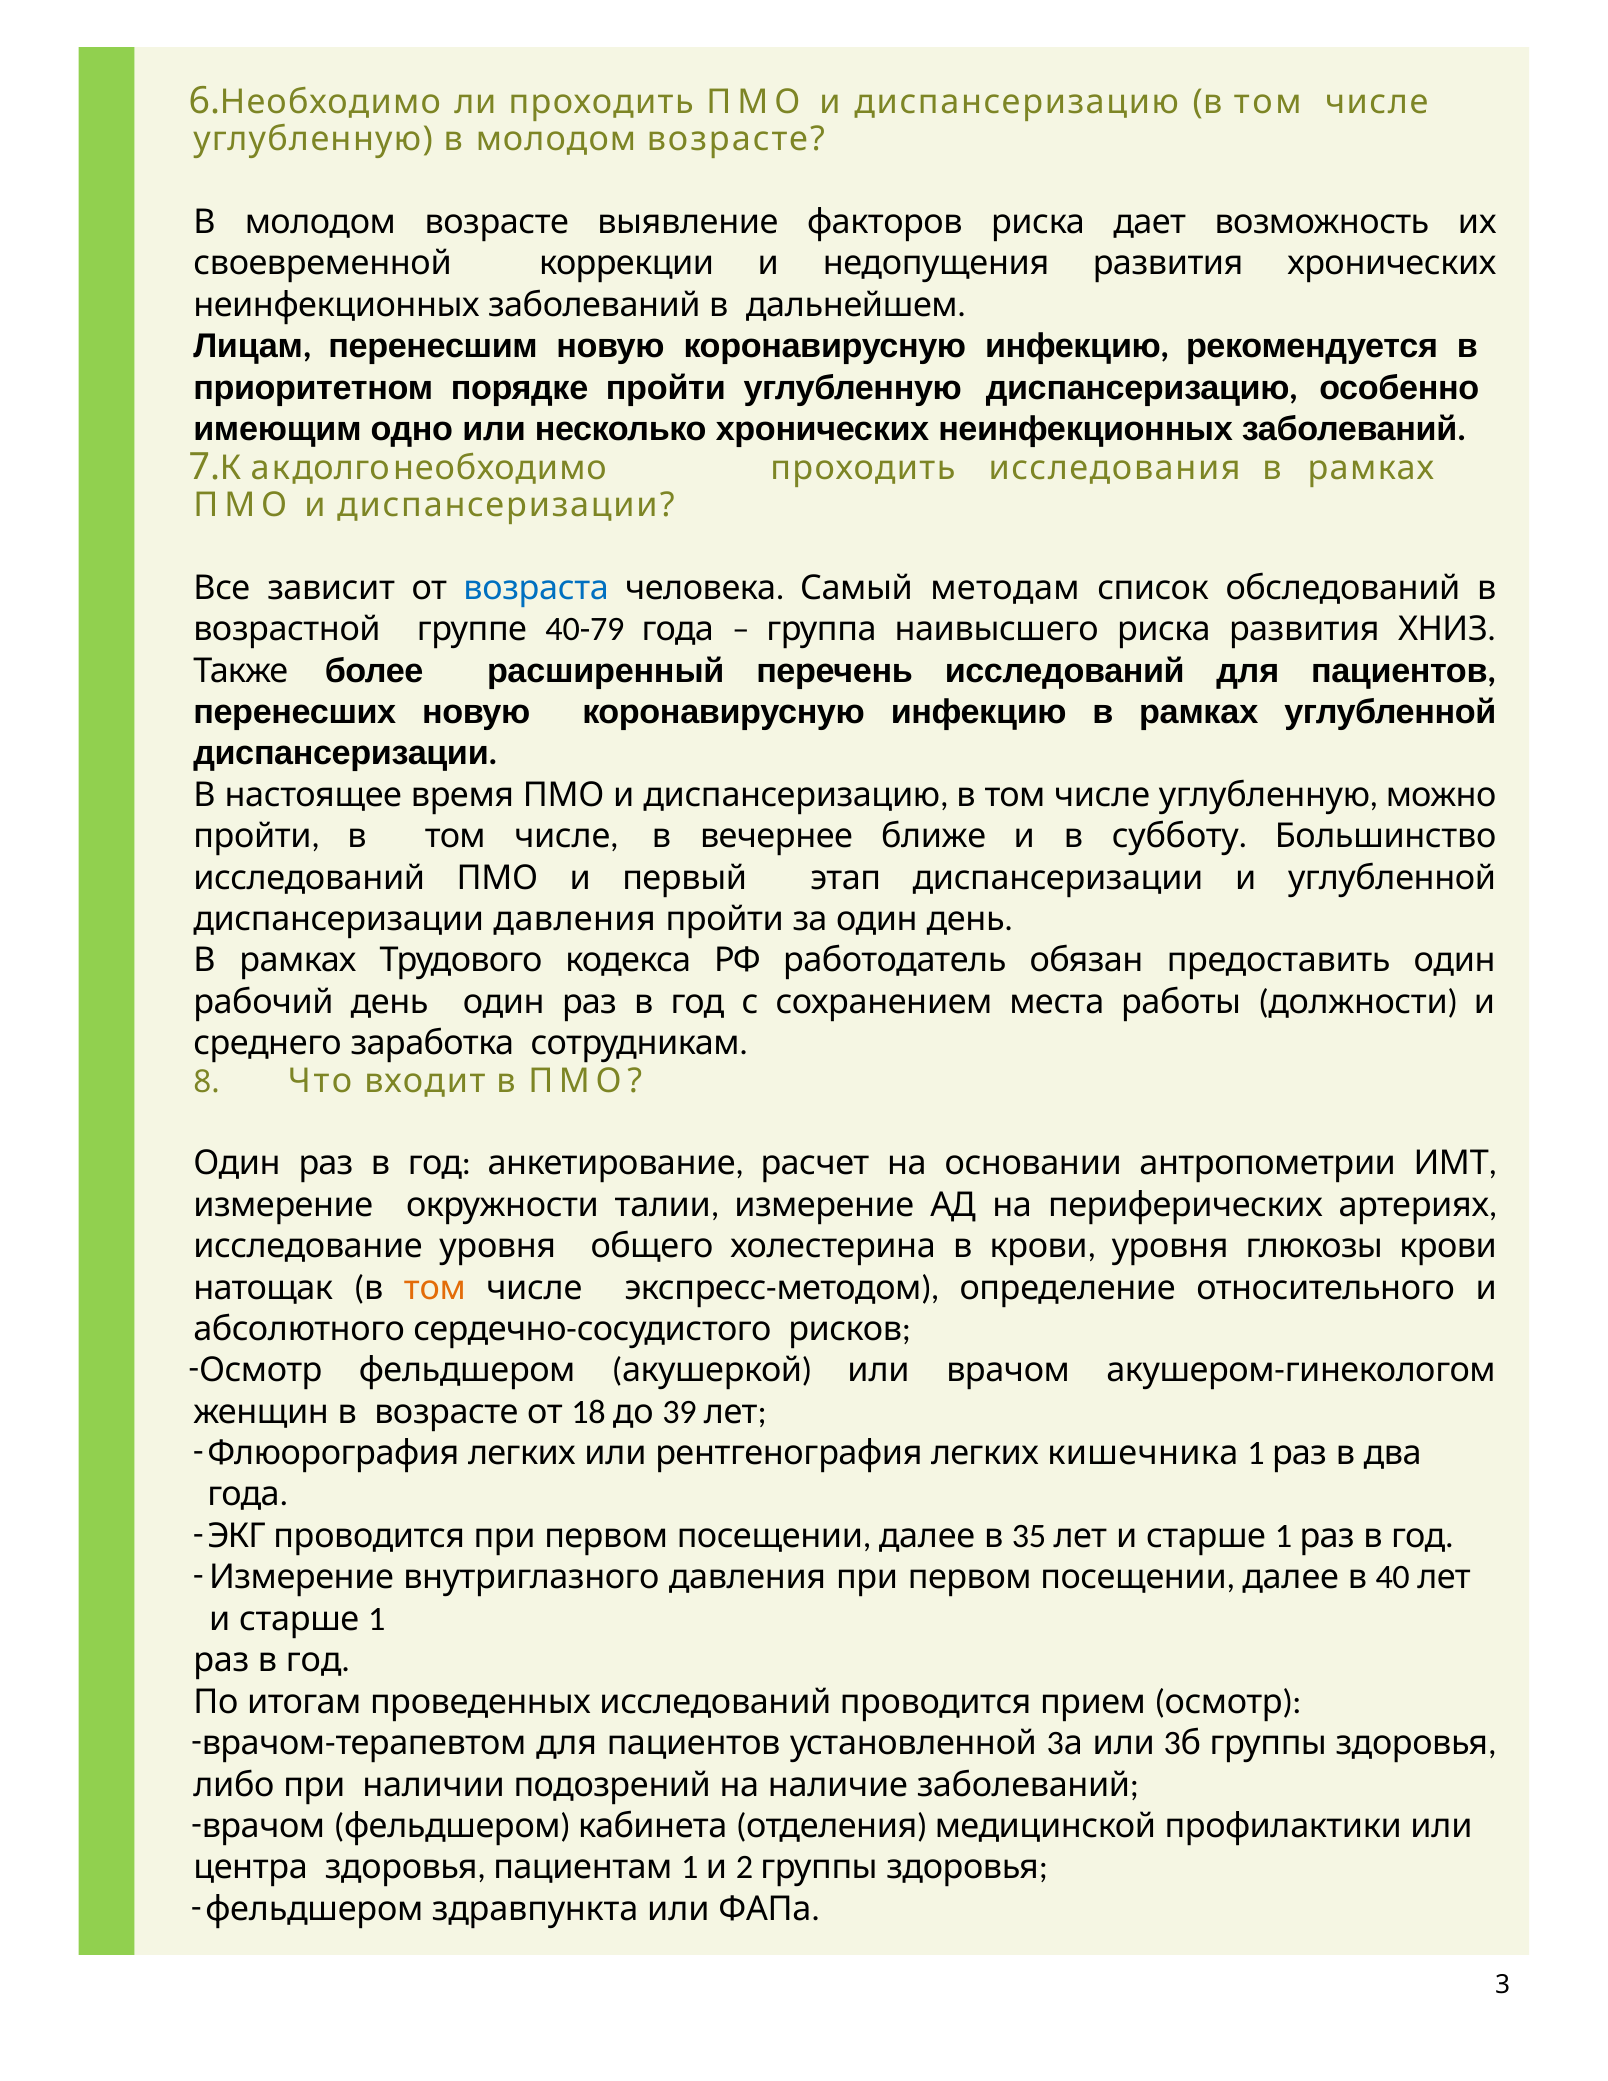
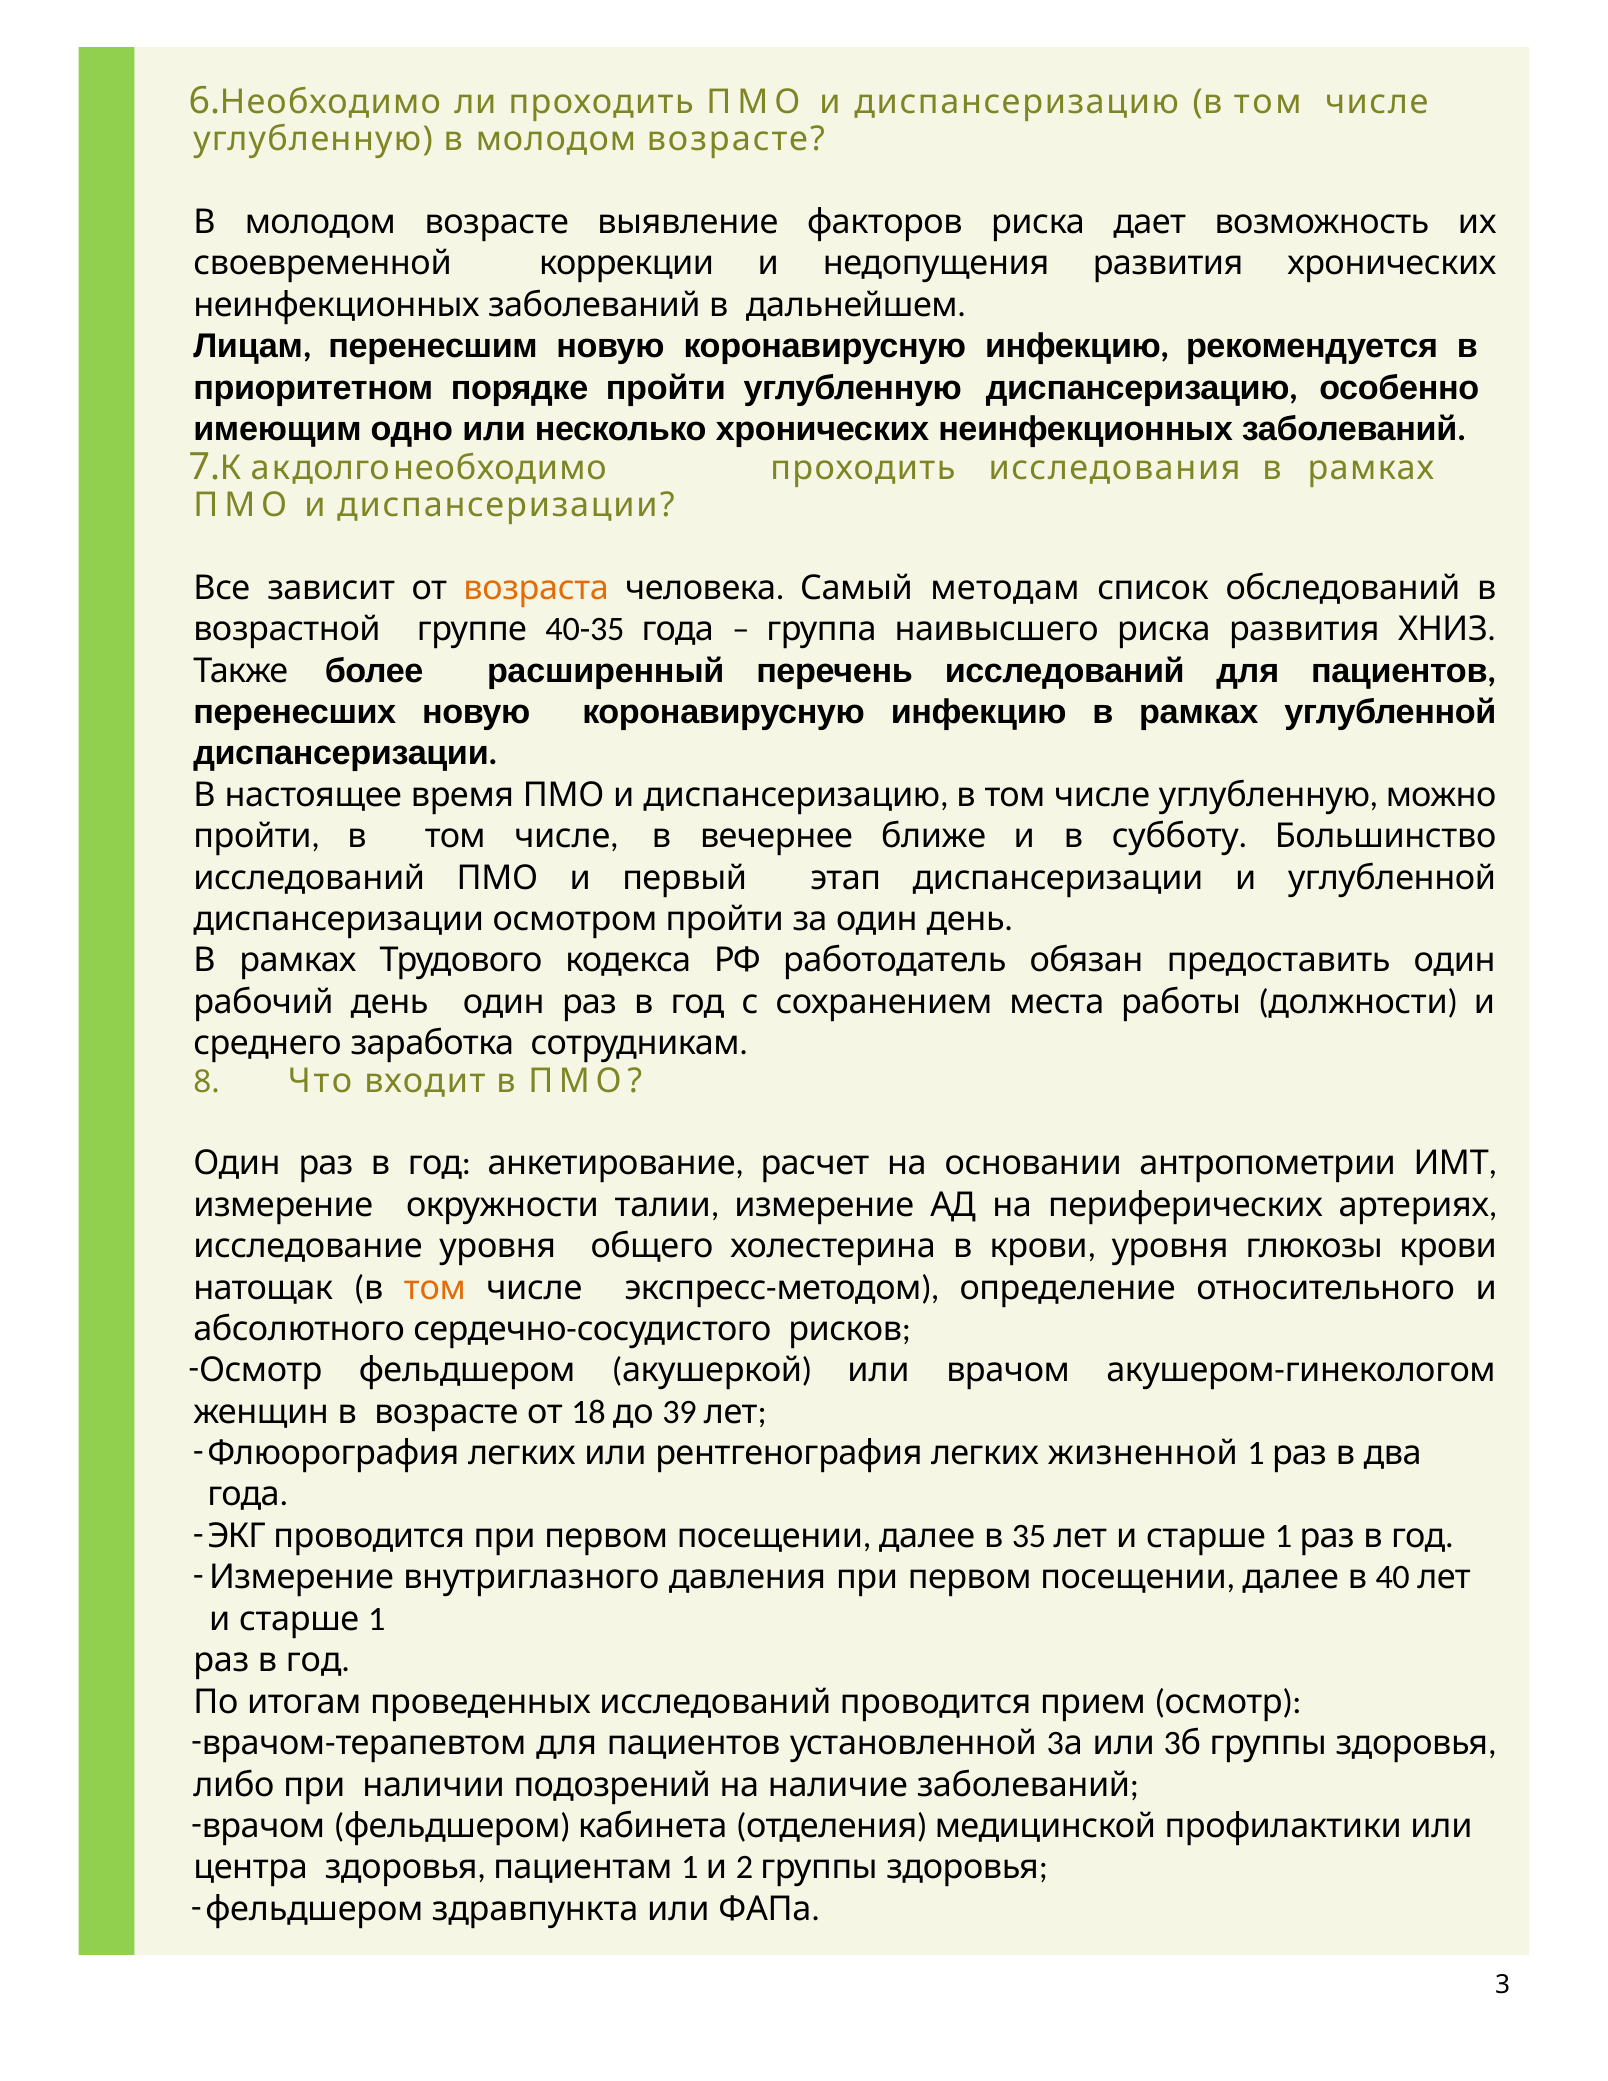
возраста colour: blue -> orange
40-79: 40-79 -> 40-35
диспансеризации давления: давления -> осмотром
кишечника: кишечника -> жизненной
